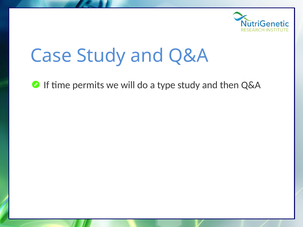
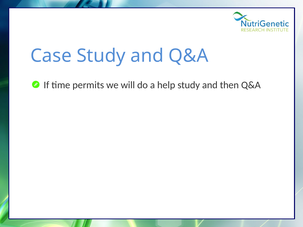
type: type -> help
